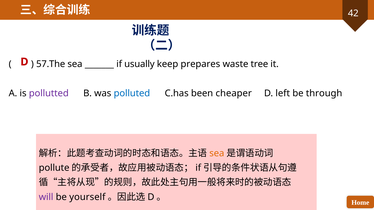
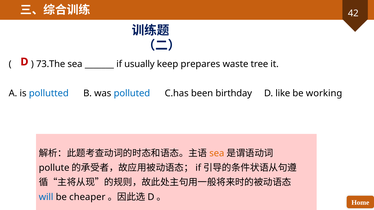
57.The: 57.The -> 73.The
pollutted colour: purple -> blue
cheaper: cheaper -> birthday
left: left -> like
through: through -> working
will colour: purple -> blue
yourself: yourself -> cheaper
